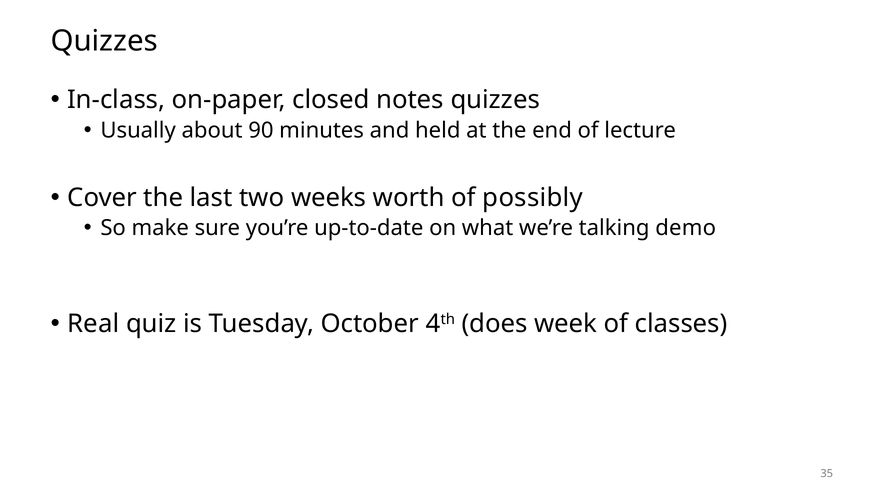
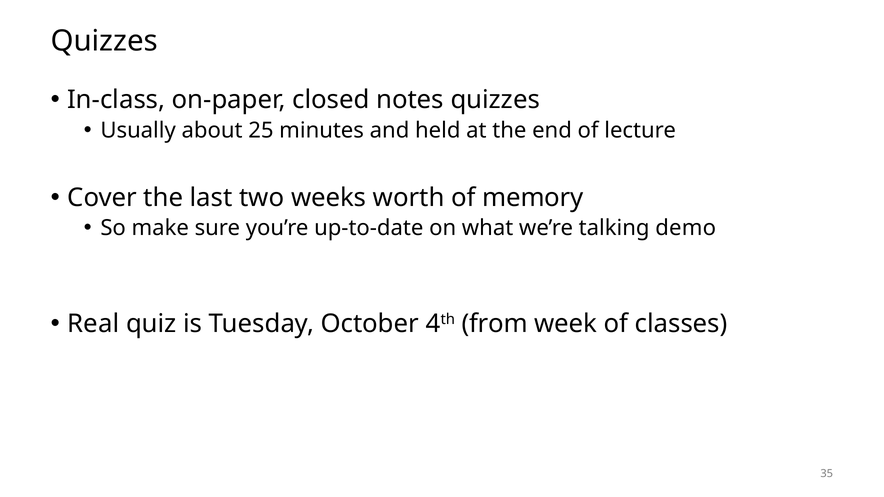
90: 90 -> 25
possibly: possibly -> memory
does: does -> from
